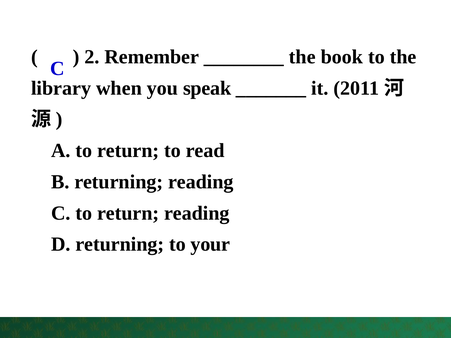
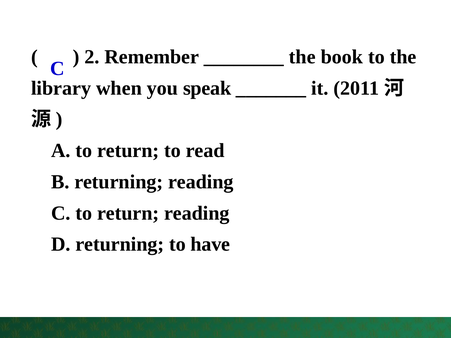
your: your -> have
